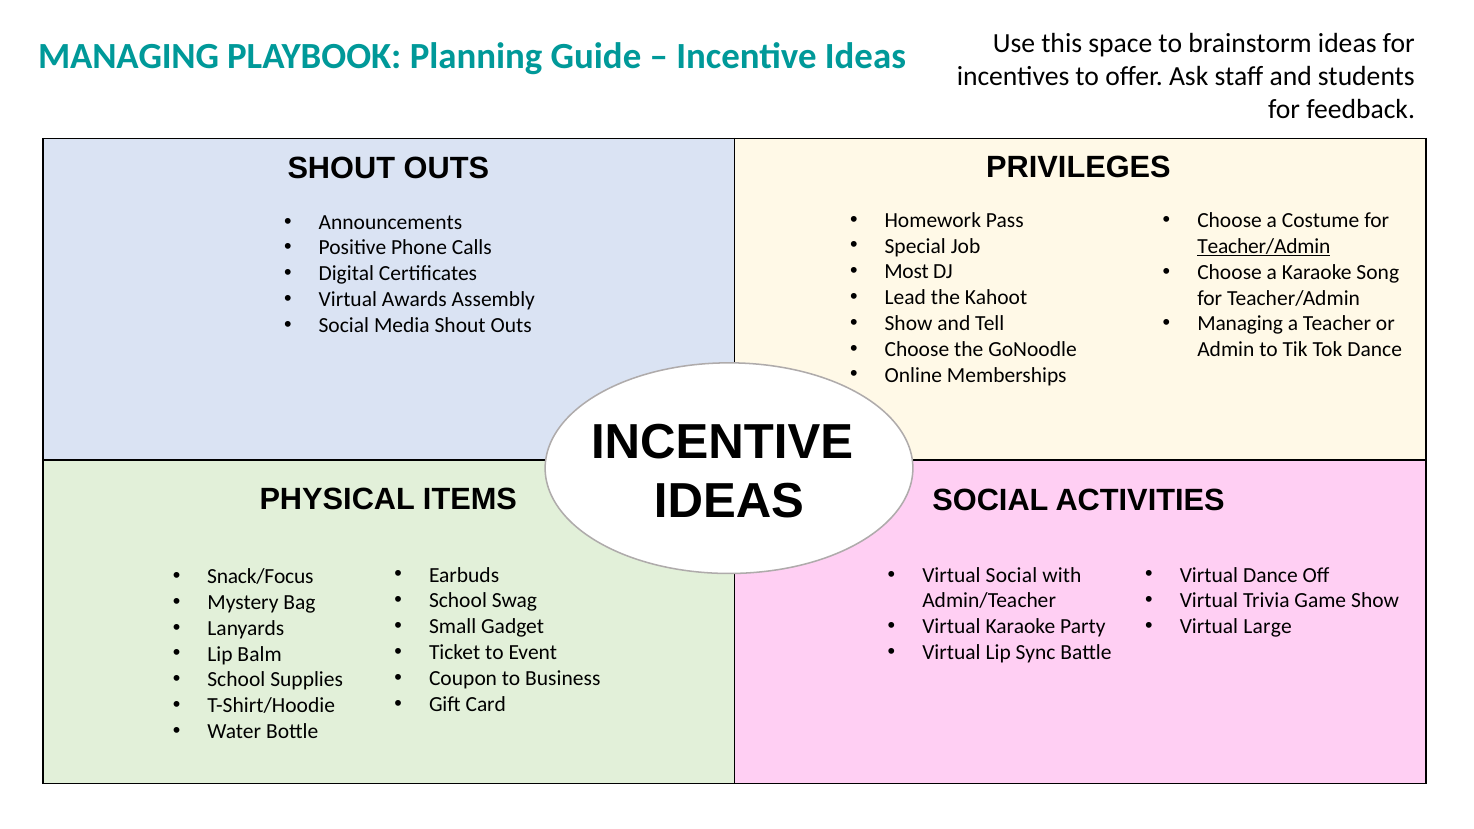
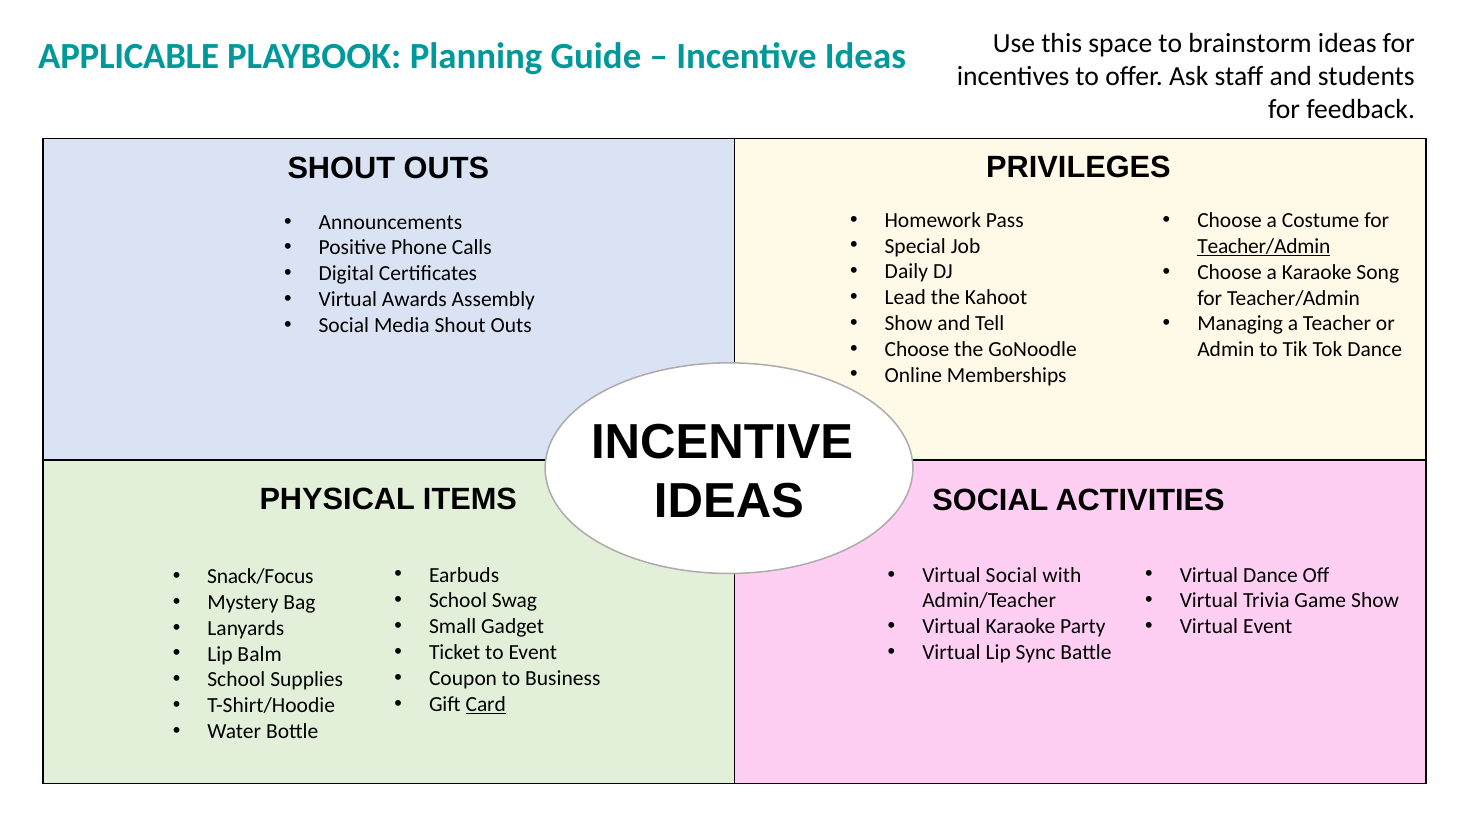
MANAGING at (129, 56): MANAGING -> APPLICABLE
Most: Most -> Daily
Virtual Large: Large -> Event
Card underline: none -> present
